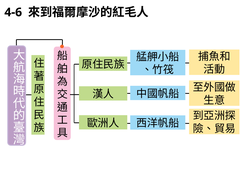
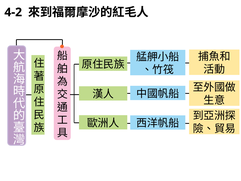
4-6: 4-6 -> 4-2
